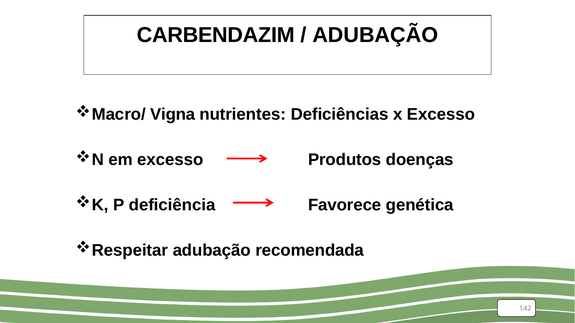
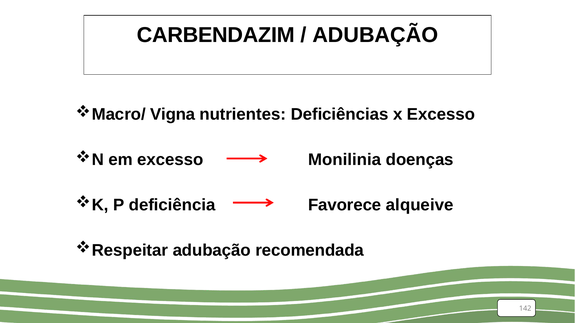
Produtos: Produtos -> Monilinia
genética: genética -> alqueive
